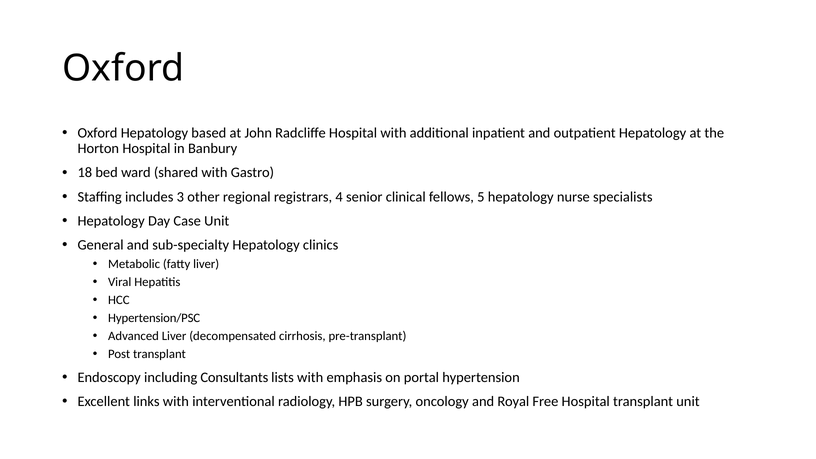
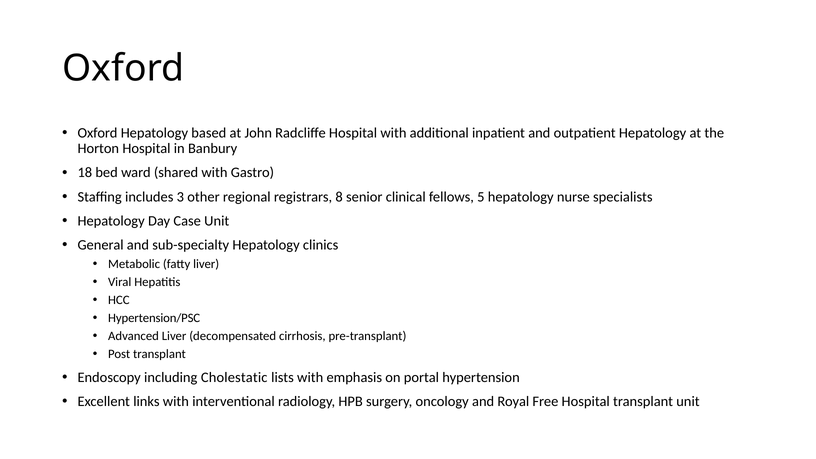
4: 4 -> 8
Consultants: Consultants -> Cholestatic
